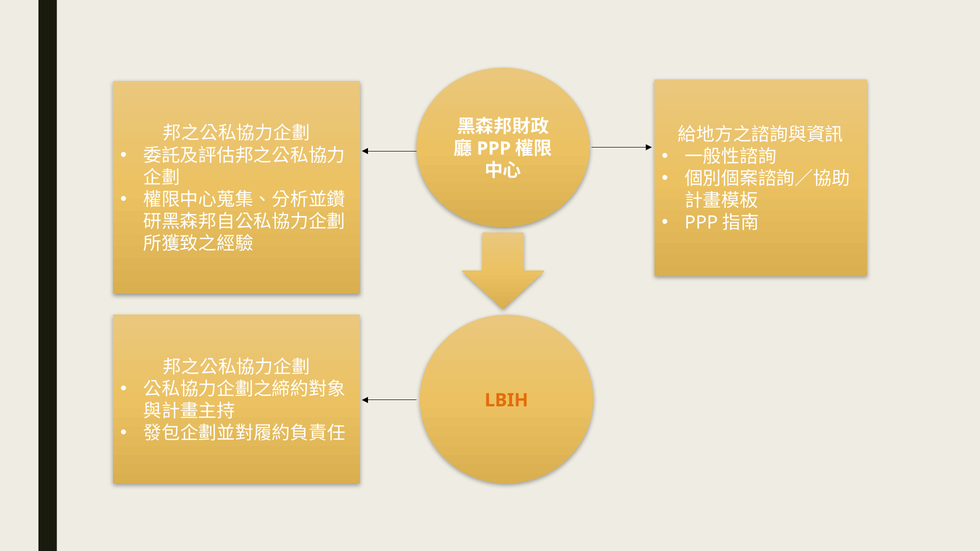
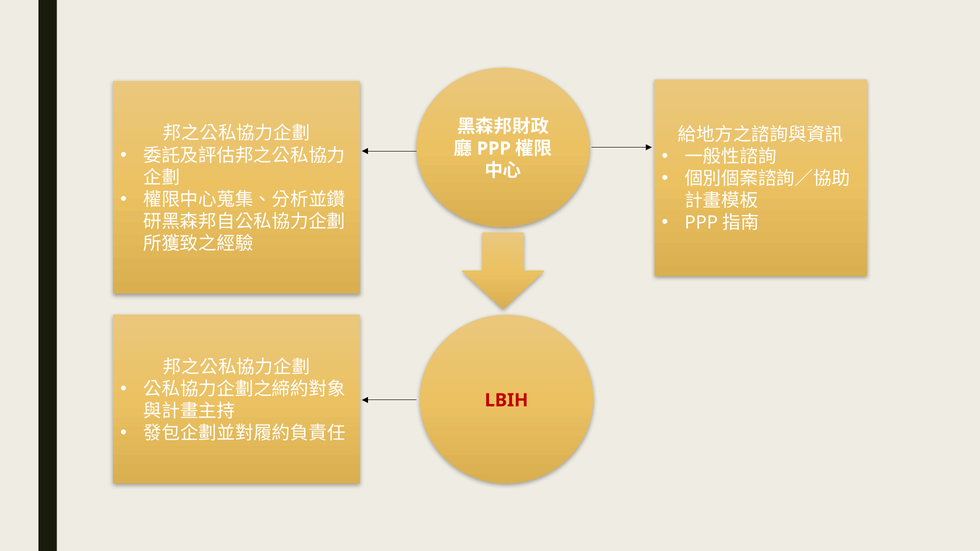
LBIH colour: orange -> red
